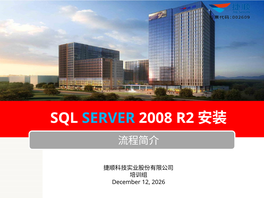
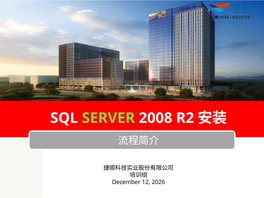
SERVER colour: light blue -> light green
